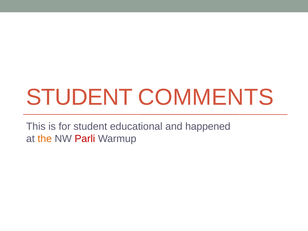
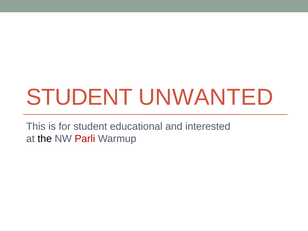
COMMENTS: COMMENTS -> UNWANTED
happened: happened -> interested
the colour: orange -> black
